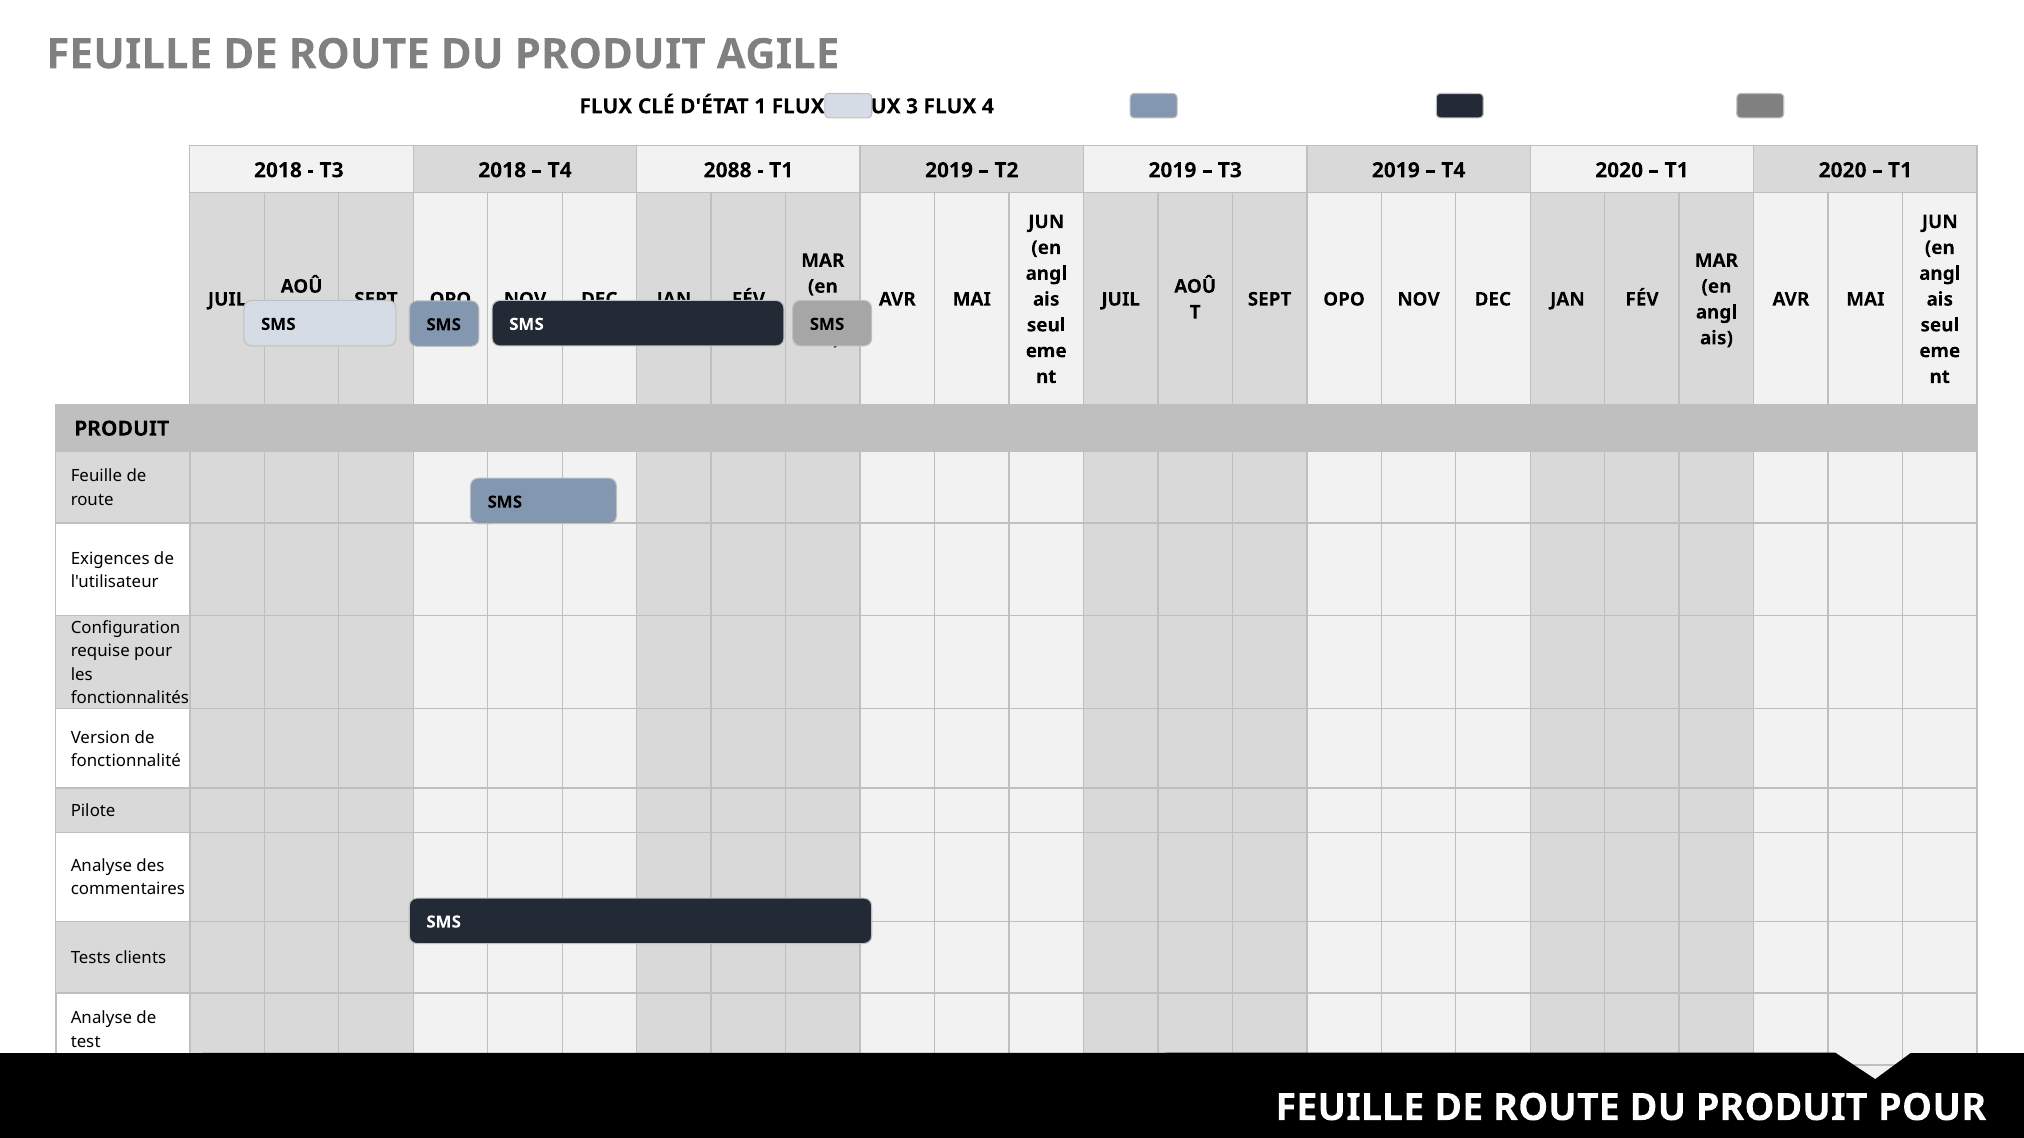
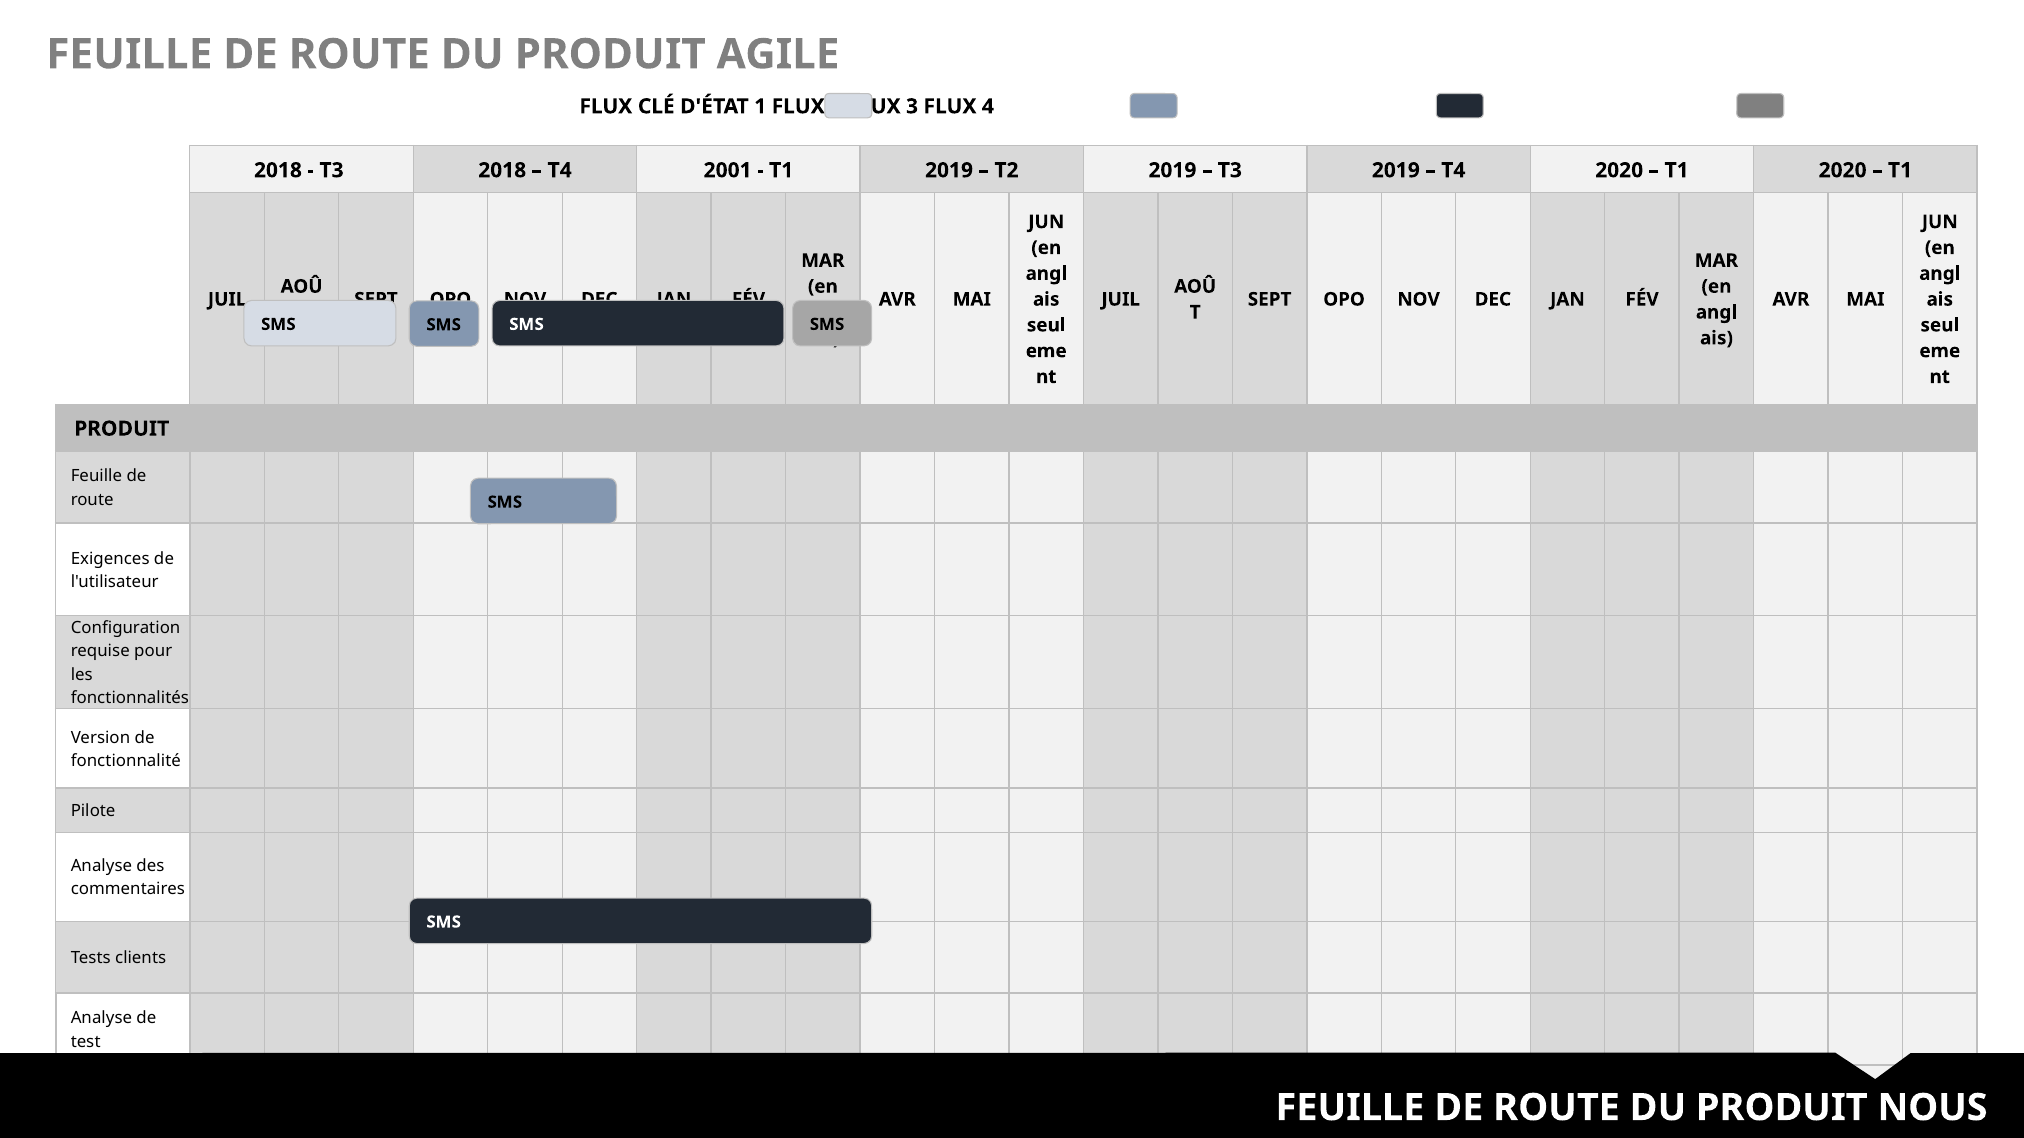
2088: 2088 -> 2001
PRODUIT POUR: POUR -> NOUS
